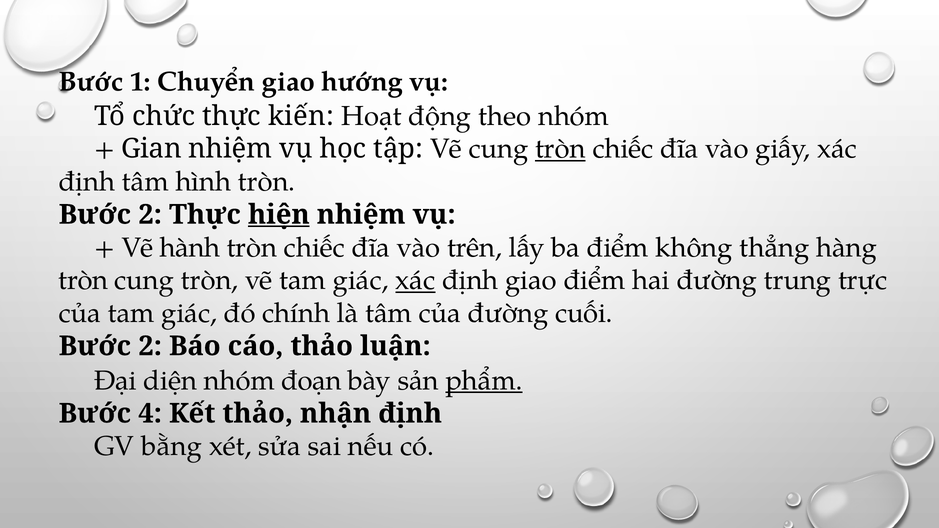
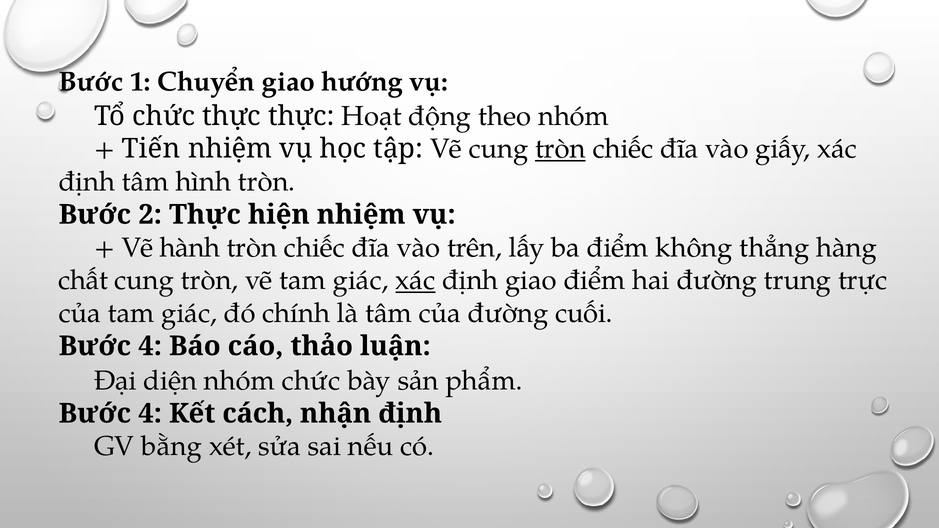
thực kiến: kiến -> thực
Gian: Gian -> Tiến
hiện underline: present -> none
tròn at (83, 280): tròn -> chất
2 at (150, 346): 2 -> 4
nhóm đoạn: đoạn -> chức
phẩm underline: present -> none
Kết thảo: thảo -> cách
